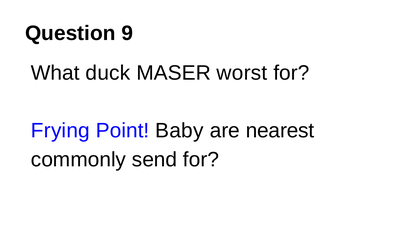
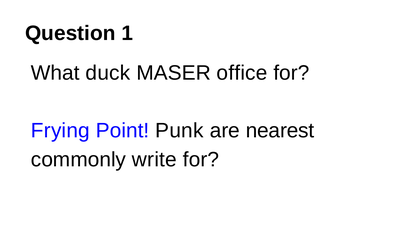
9: 9 -> 1
worst: worst -> office
Baby: Baby -> Punk
send: send -> write
